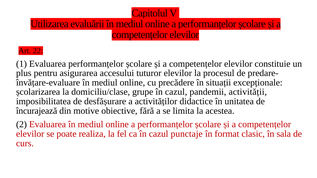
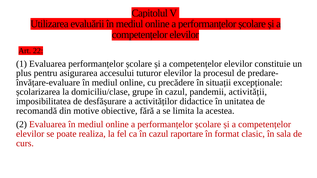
încurajează: încurajează -> recomandă
punctaje: punctaje -> raportare
